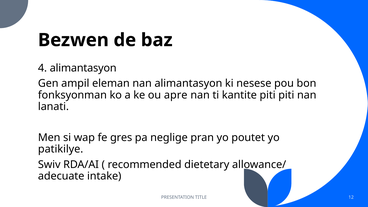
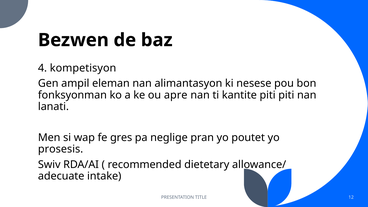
4 alimantasyon: alimantasyon -> kompetisyon
patikilye: patikilye -> prosesis
